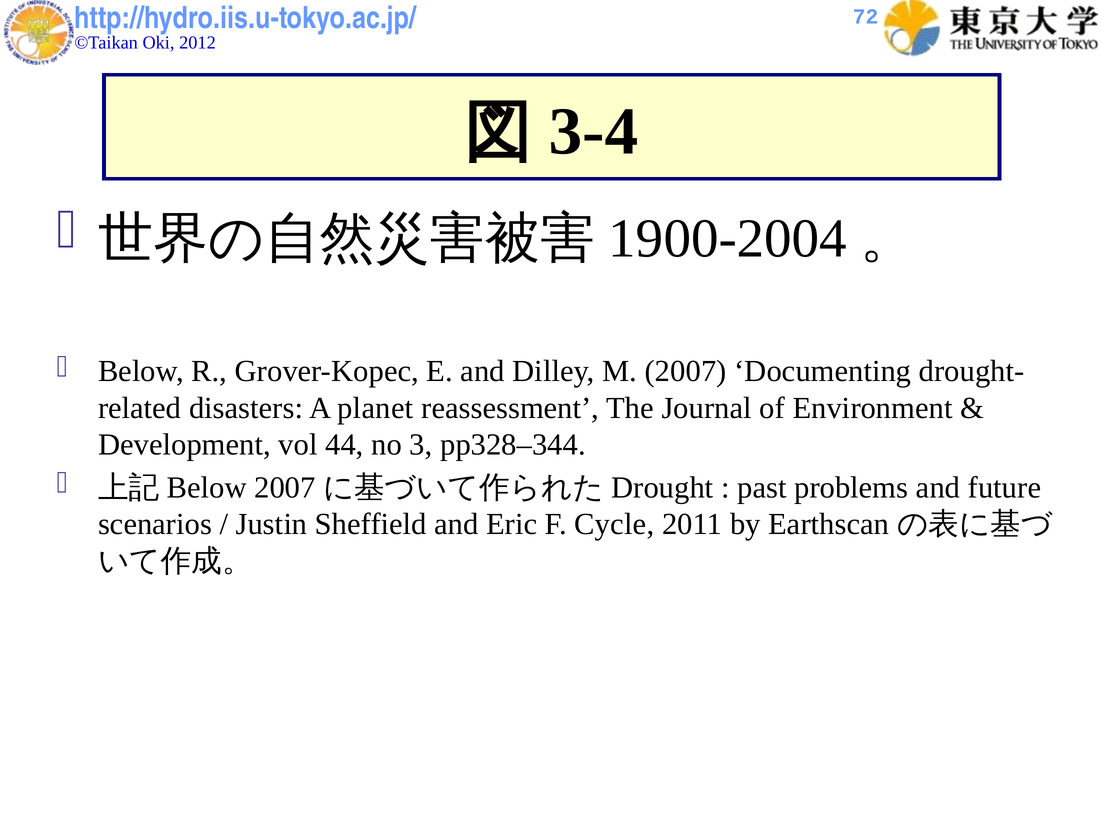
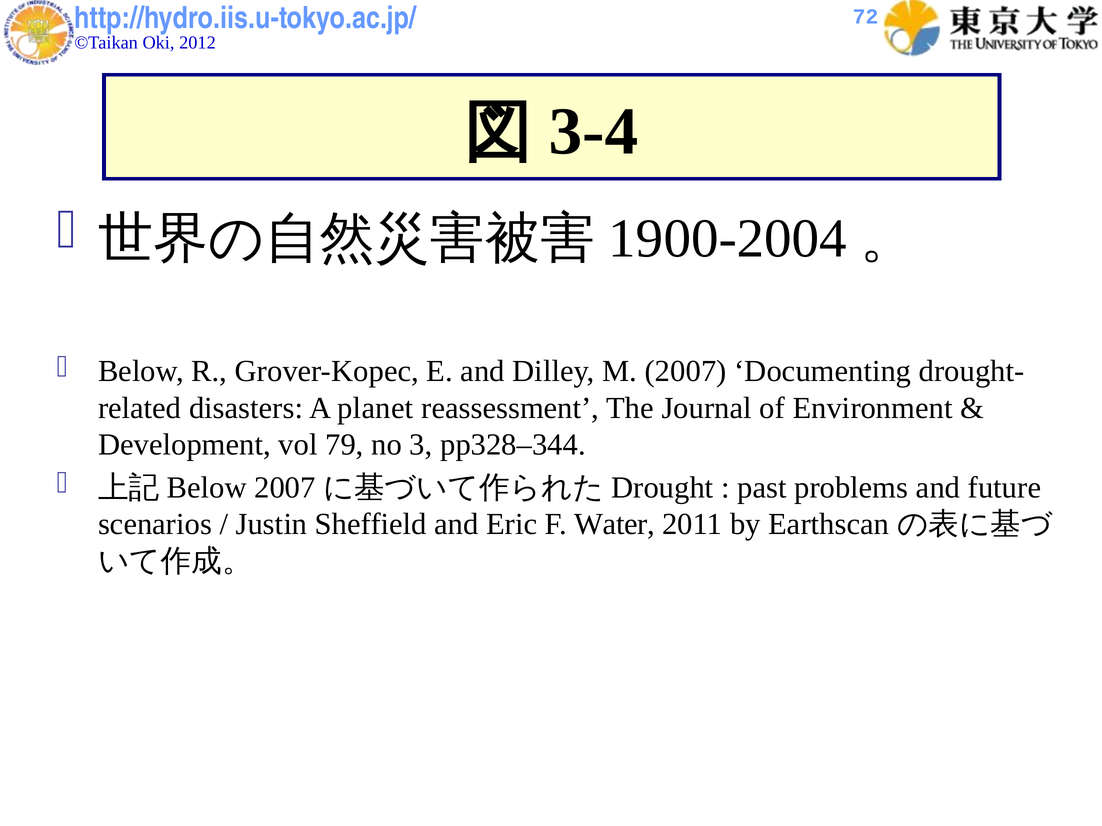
44: 44 -> 79
Cycle: Cycle -> Water
